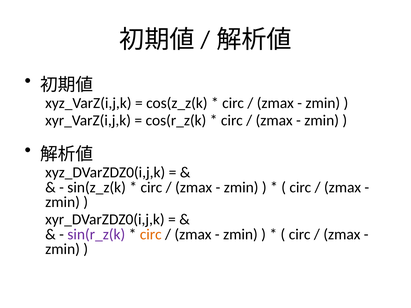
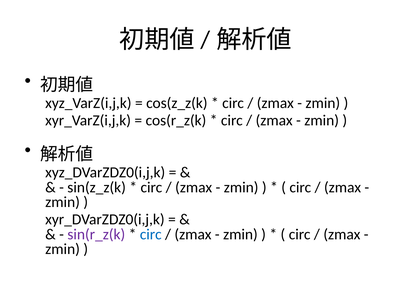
circ at (151, 234) colour: orange -> blue
